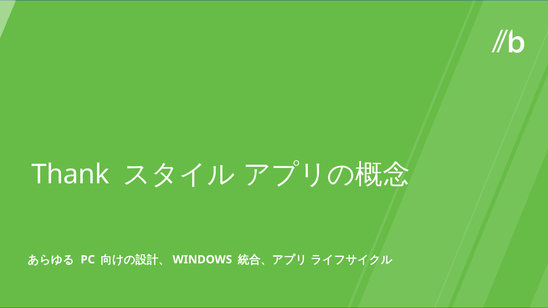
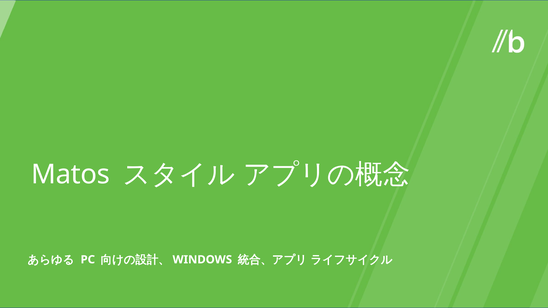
Thank: Thank -> Matos
